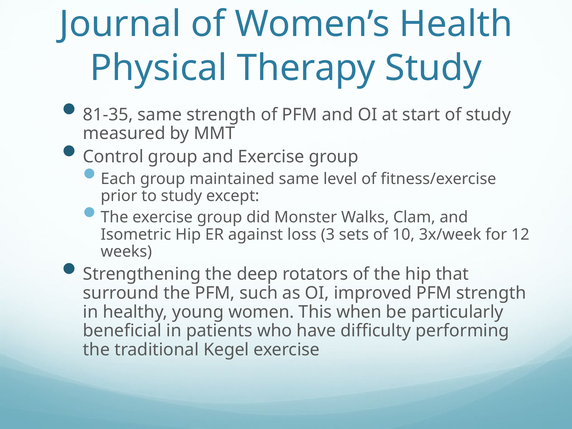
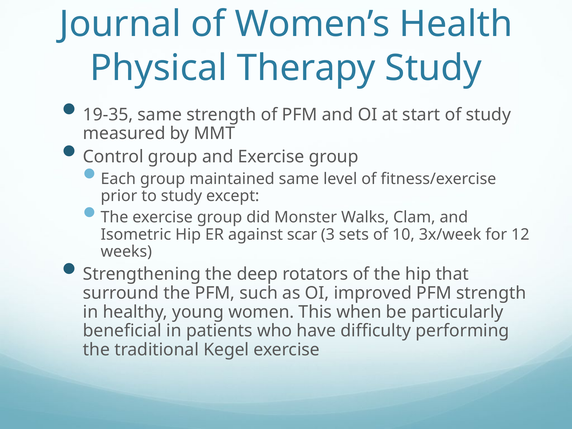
81-35: 81-35 -> 19-35
loss: loss -> scar
